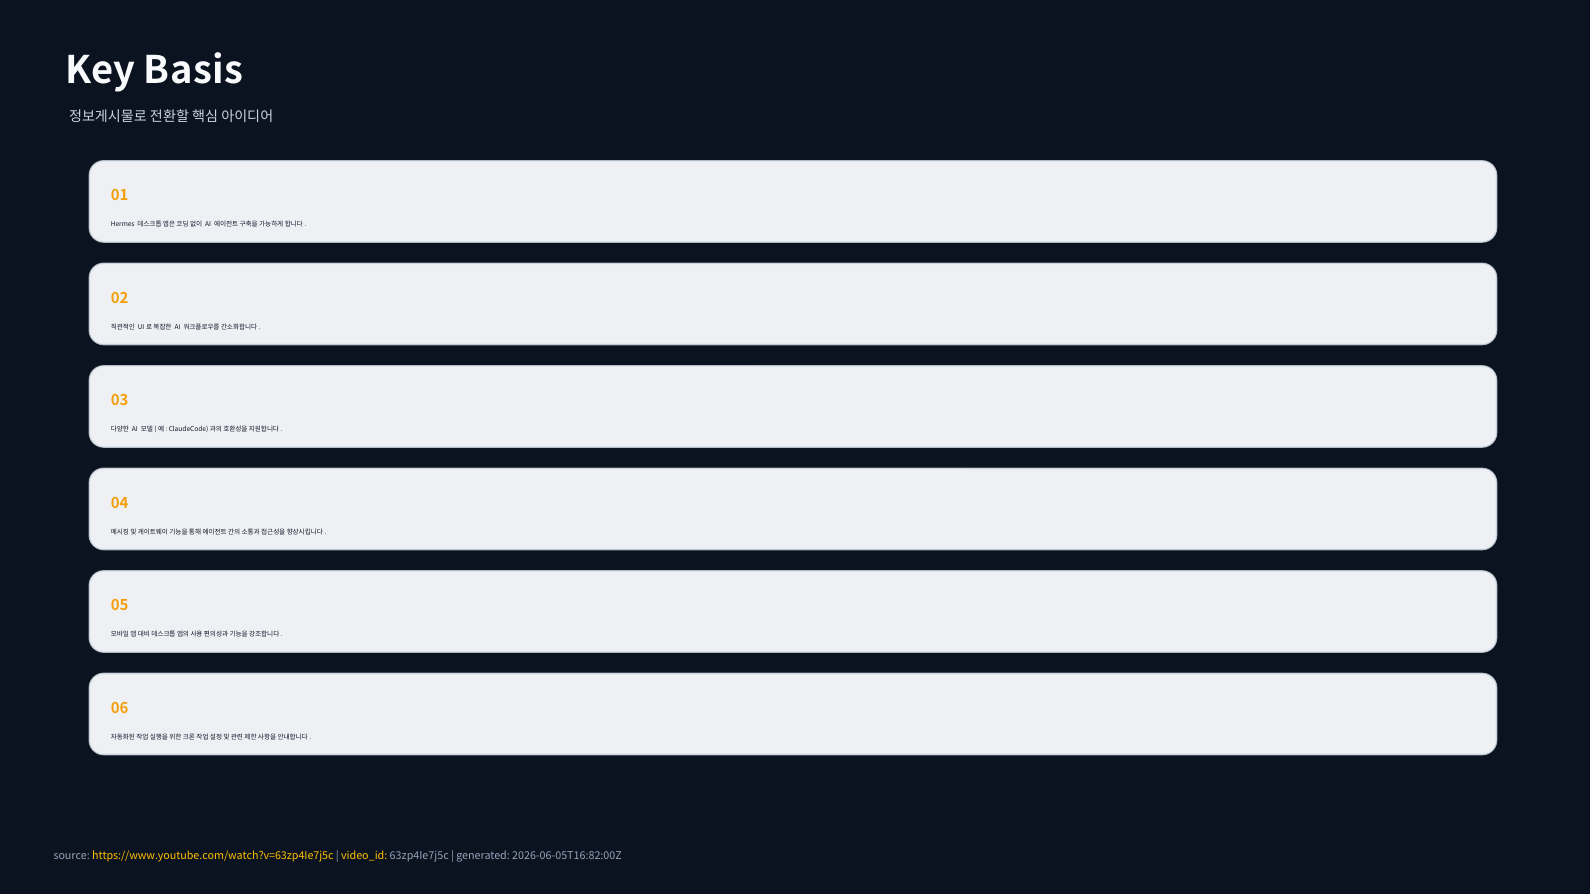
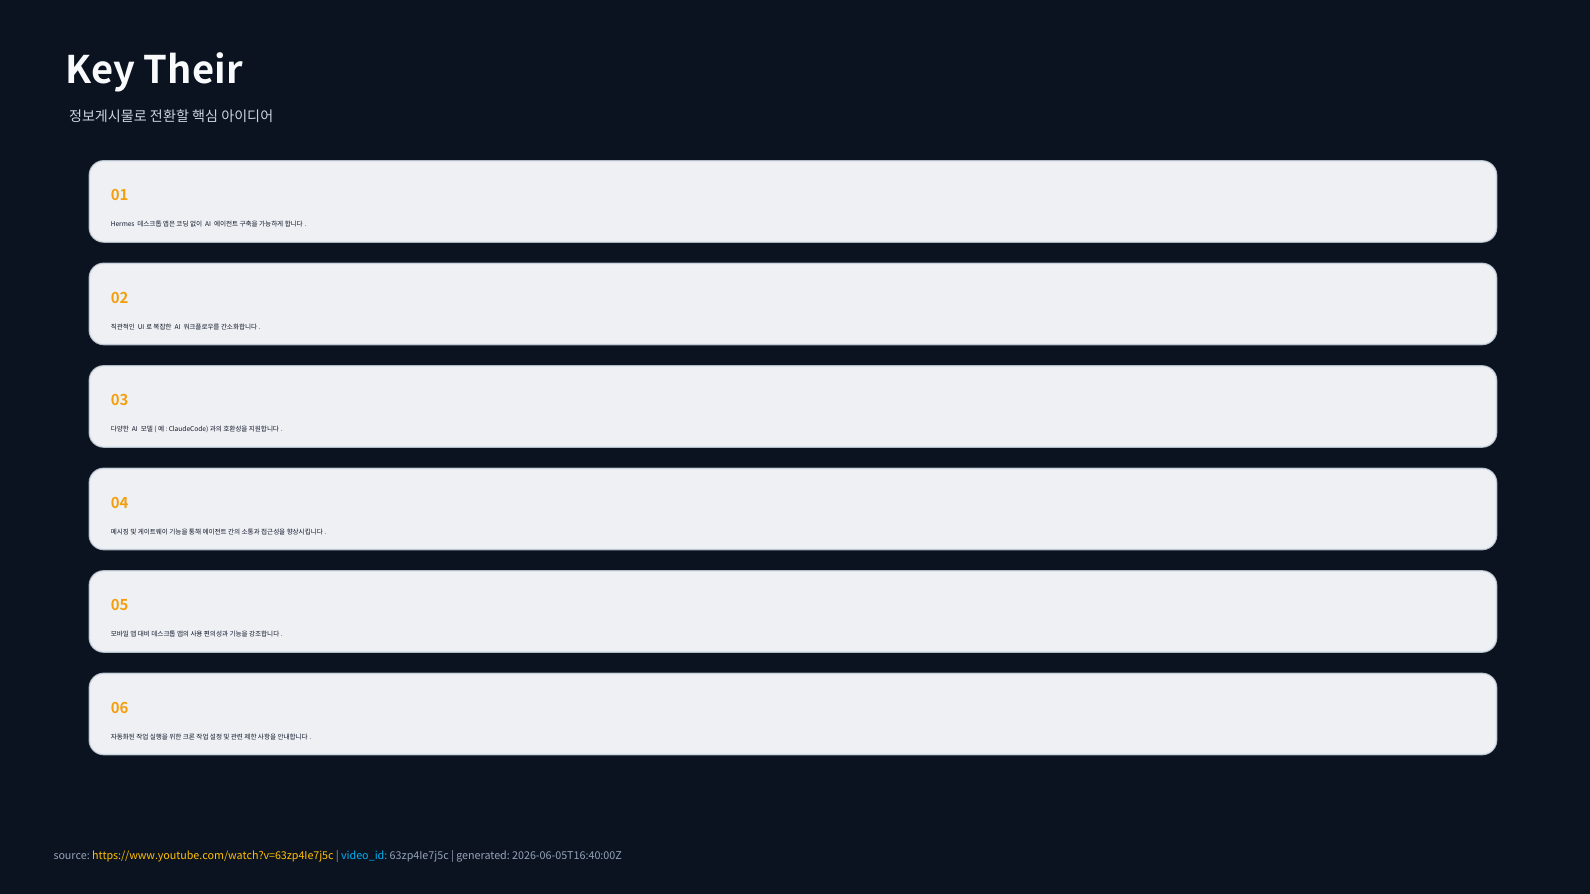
Basis: Basis -> Their
video_id colour: yellow -> light blue
2026-06-05T16:82:00Z: 2026-06-05T16:82:00Z -> 2026-06-05T16:40:00Z
